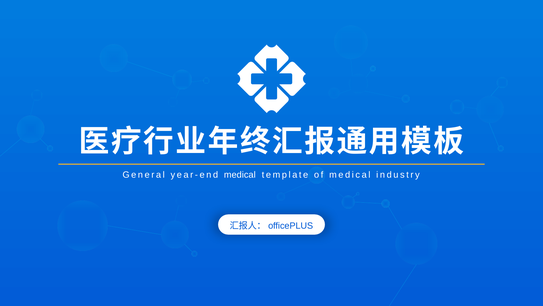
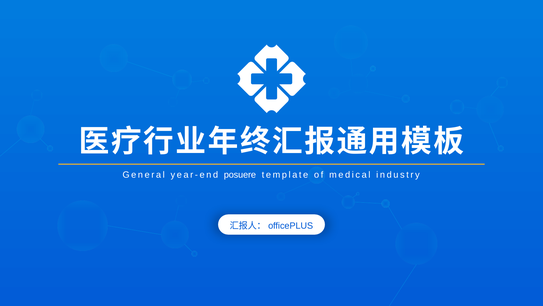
year-end medical: medical -> posuere
